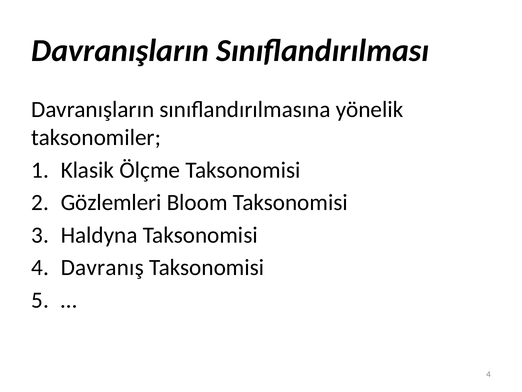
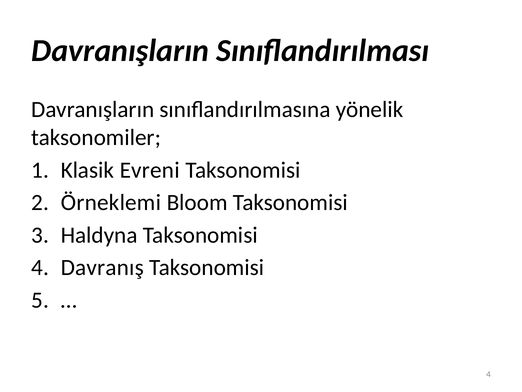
Ölçme: Ölçme -> Evreni
Gözlemleri: Gözlemleri -> Örneklemi
